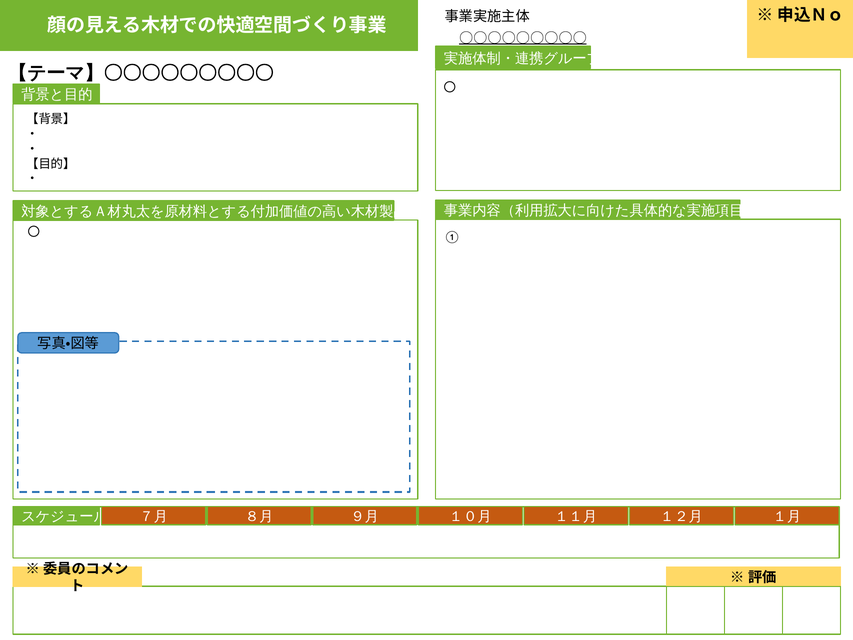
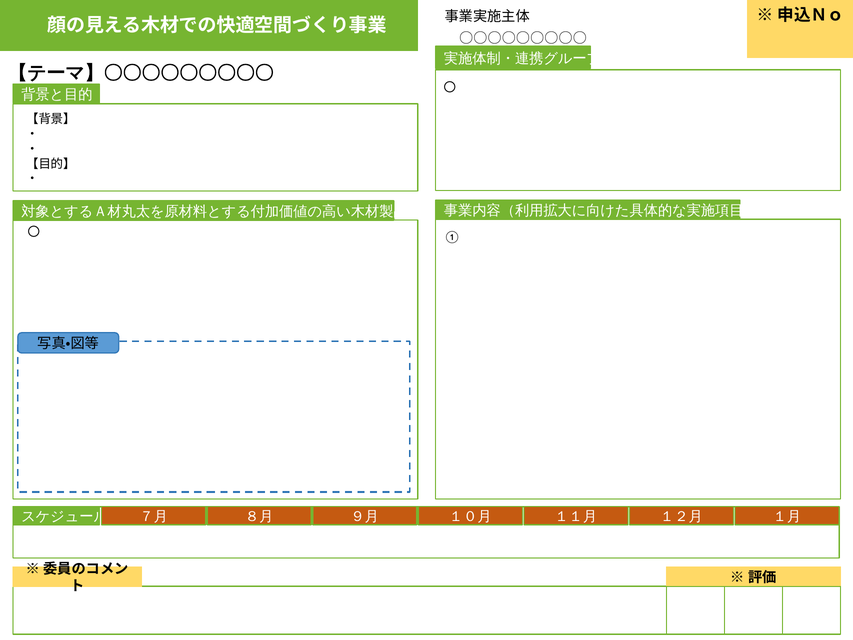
〇〇〇〇〇〇〇〇〇 underline: present -> none
